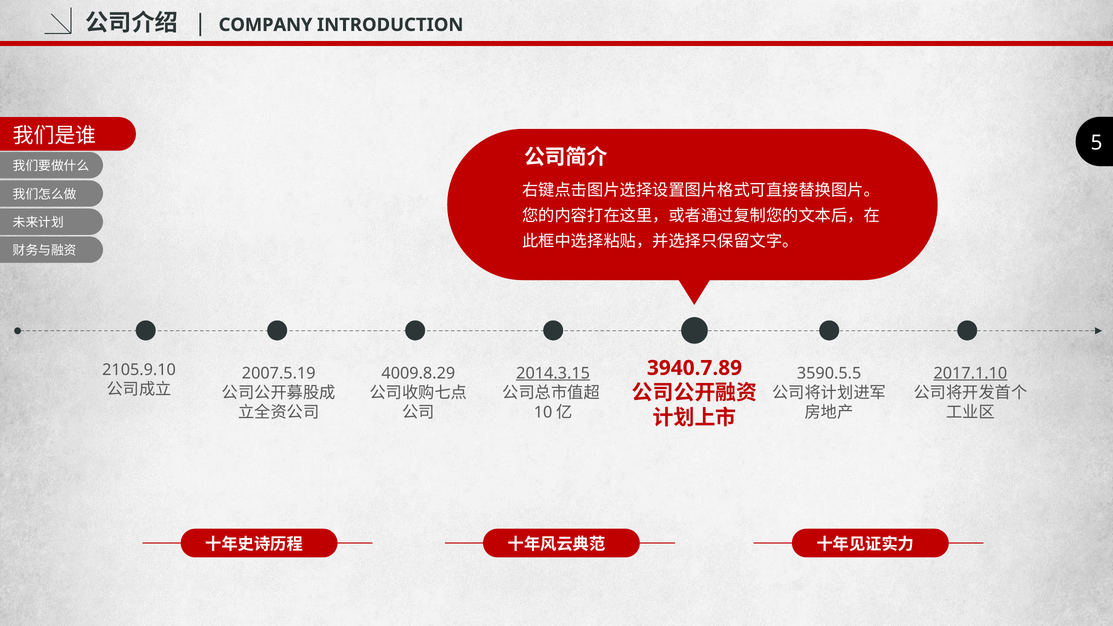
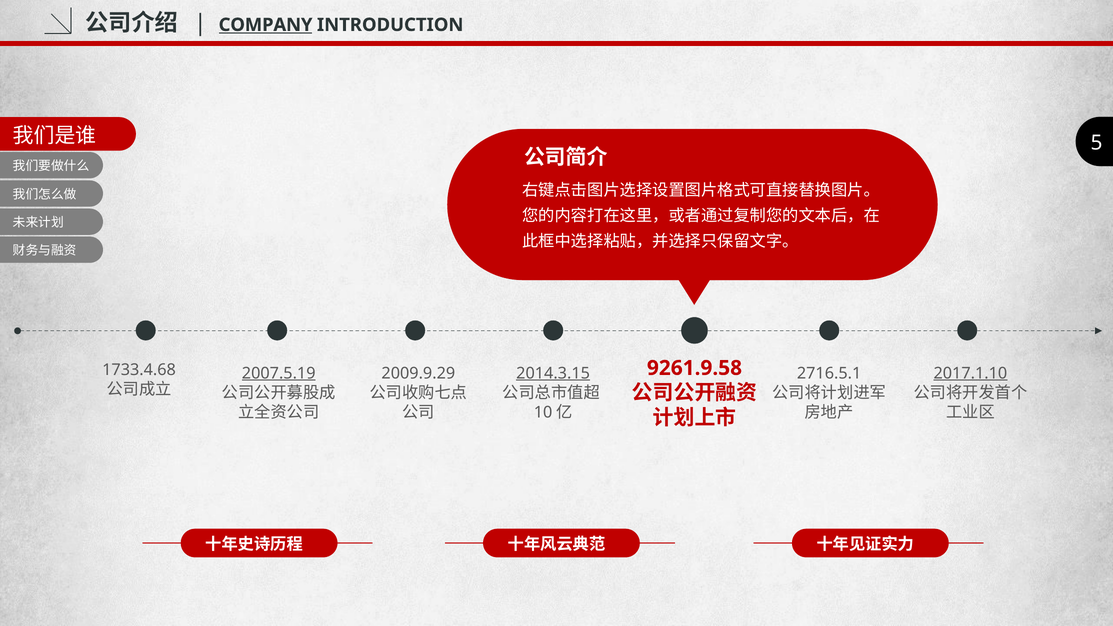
COMPANY underline: none -> present
3940.7.89: 3940.7.89 -> 9261.9.58
2105.9.10: 2105.9.10 -> 1733.4.68
2007.5.19 underline: none -> present
4009.8.29: 4009.8.29 -> 2009.9.29
3590.5.5: 3590.5.5 -> 2716.5.1
